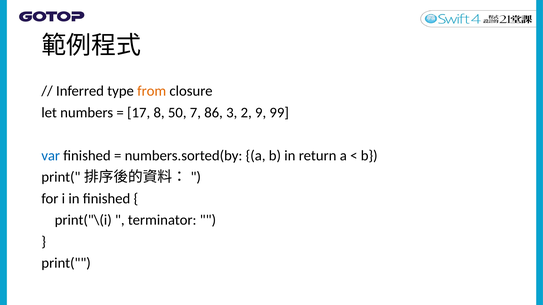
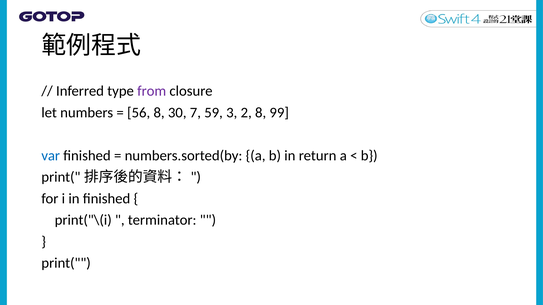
from colour: orange -> purple
17: 17 -> 56
50: 50 -> 30
86: 86 -> 59
2 9: 9 -> 8
